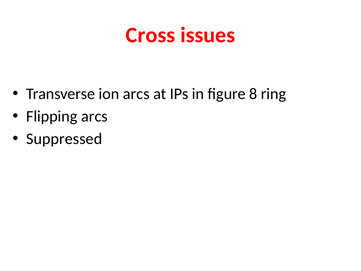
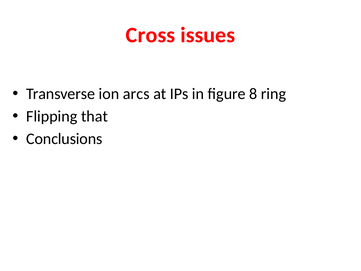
Flipping arcs: arcs -> that
Suppressed: Suppressed -> Conclusions
